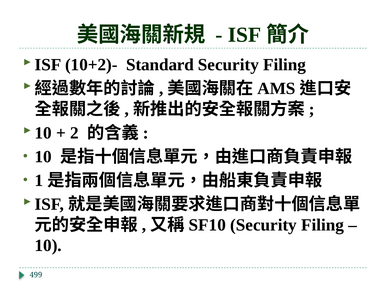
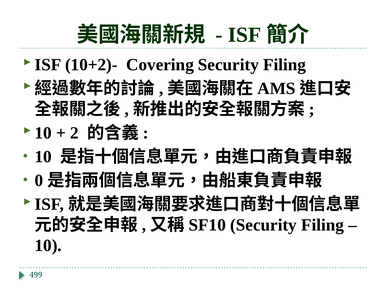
Standard: Standard -> Covering
1: 1 -> 0
